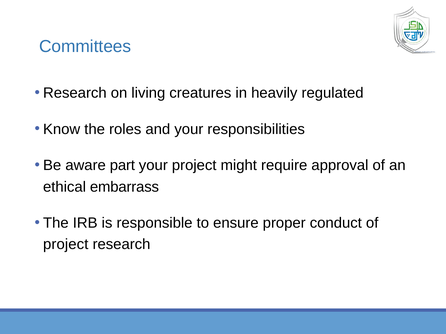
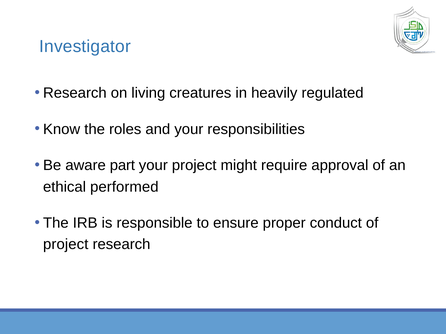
Committees: Committees -> Investigator
embarrass: embarrass -> performed
